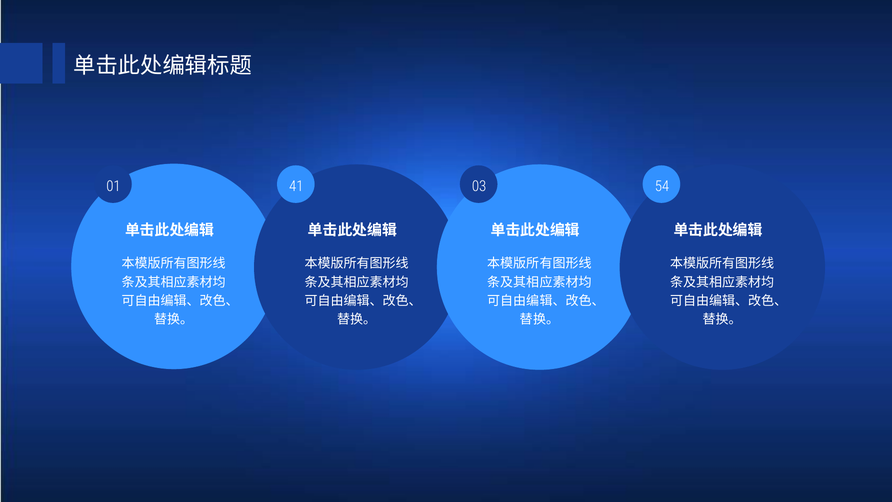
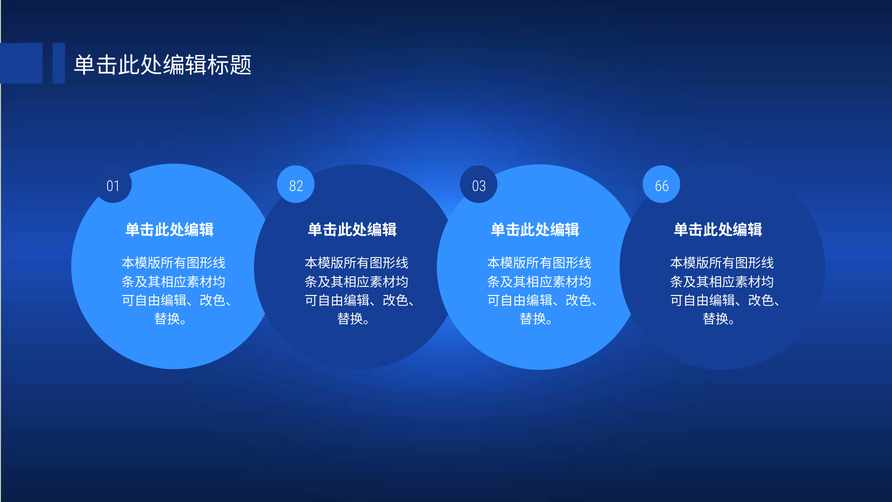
41: 41 -> 82
54: 54 -> 66
